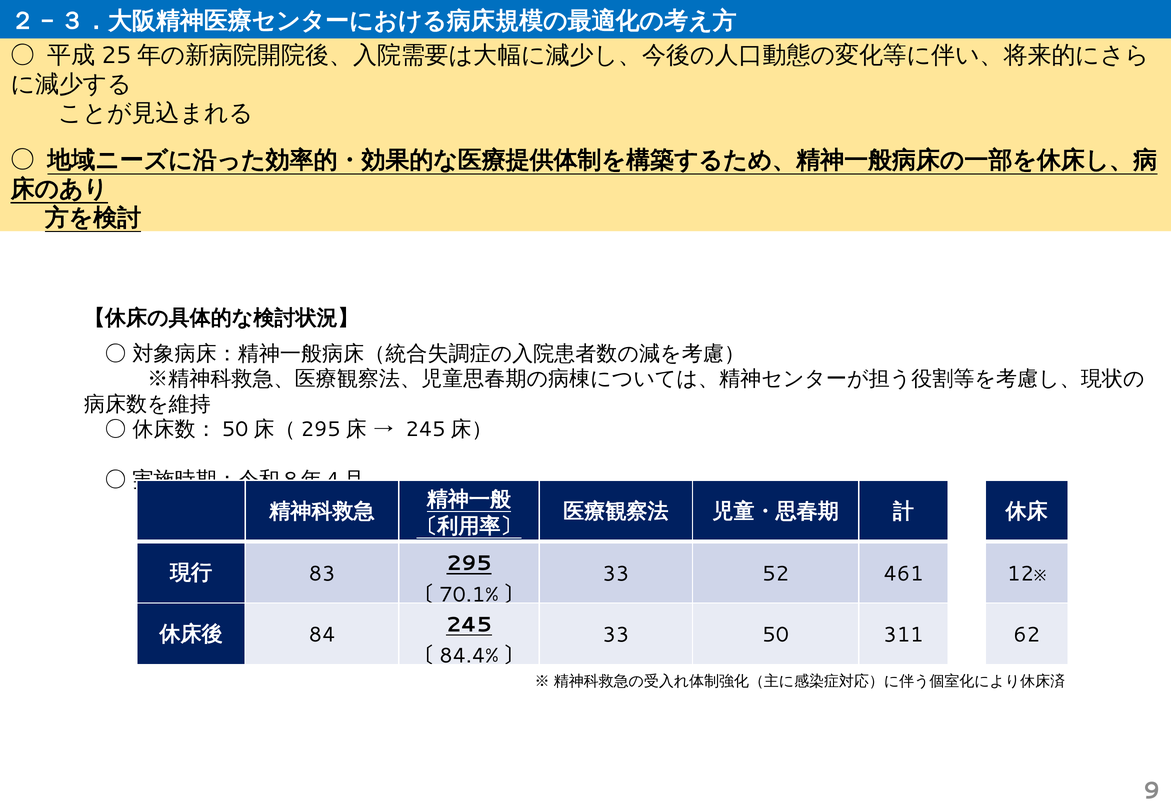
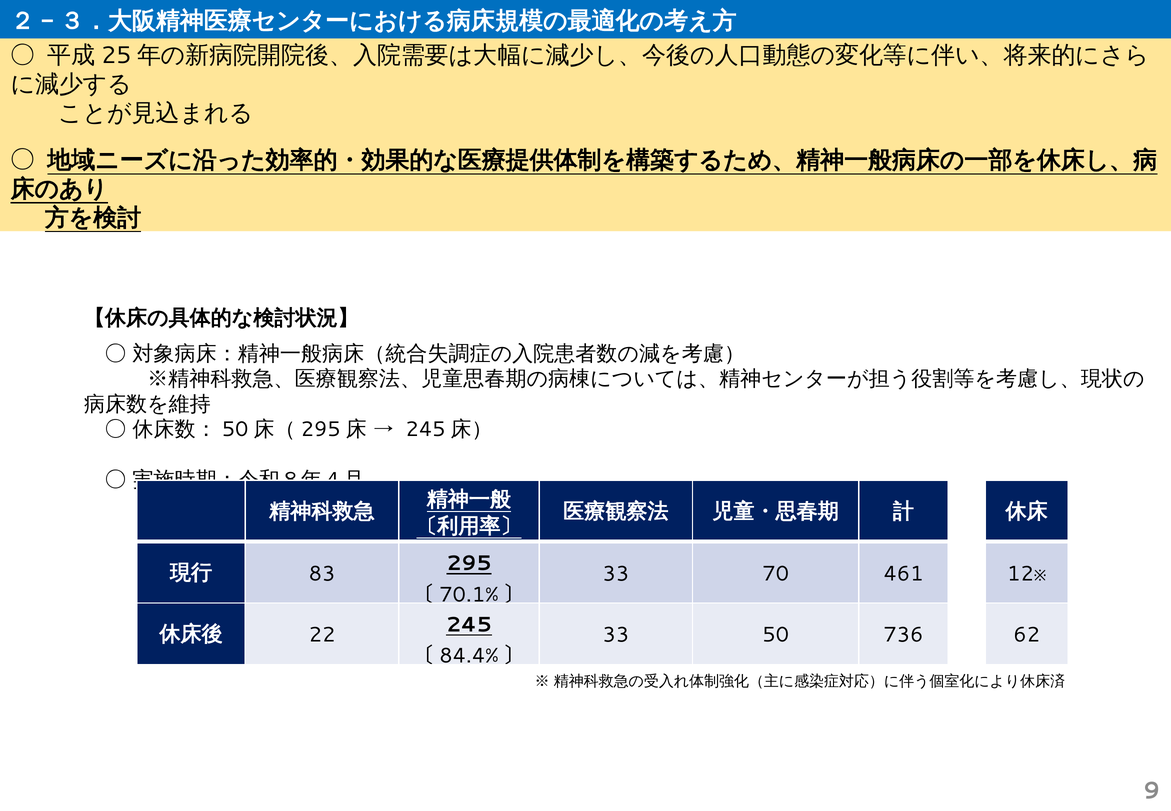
52: 52 -> 70
84: 84 -> 22
311: 311 -> 736
